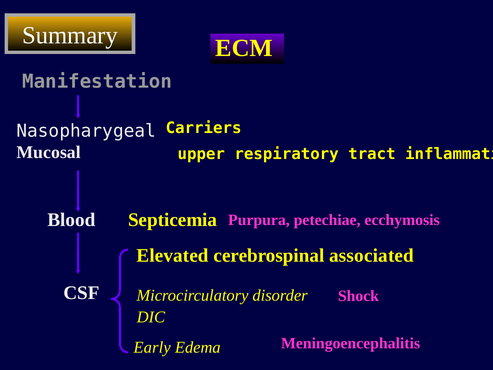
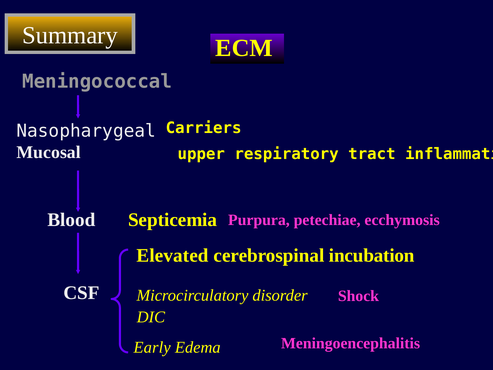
Manifestation: Manifestation -> Meningococcal
associated: associated -> incubation
